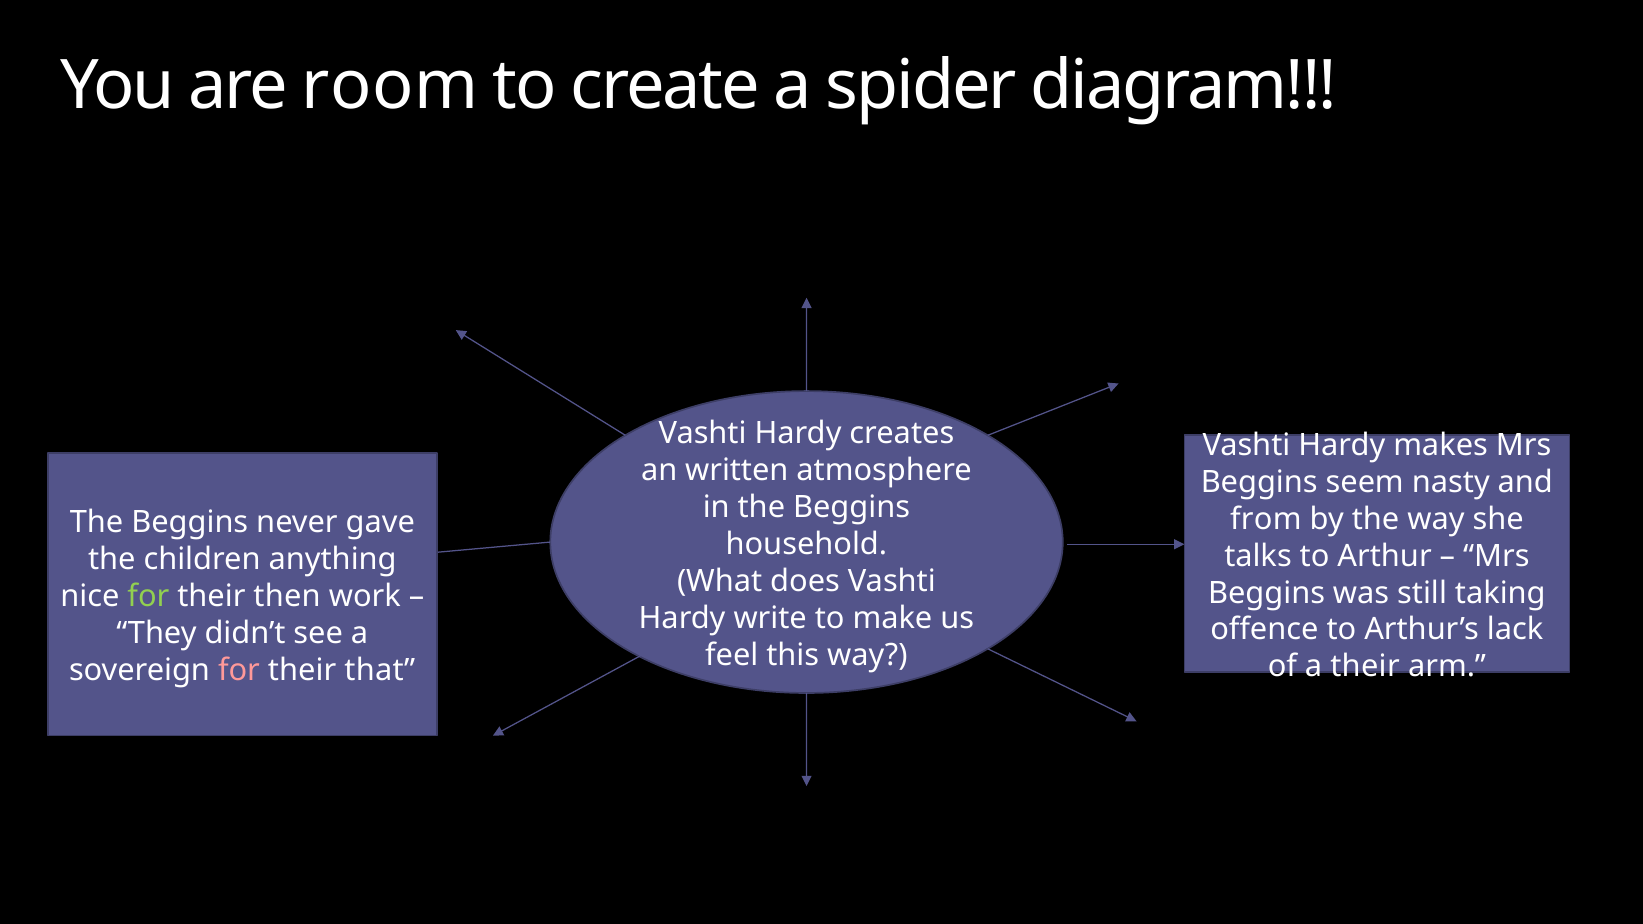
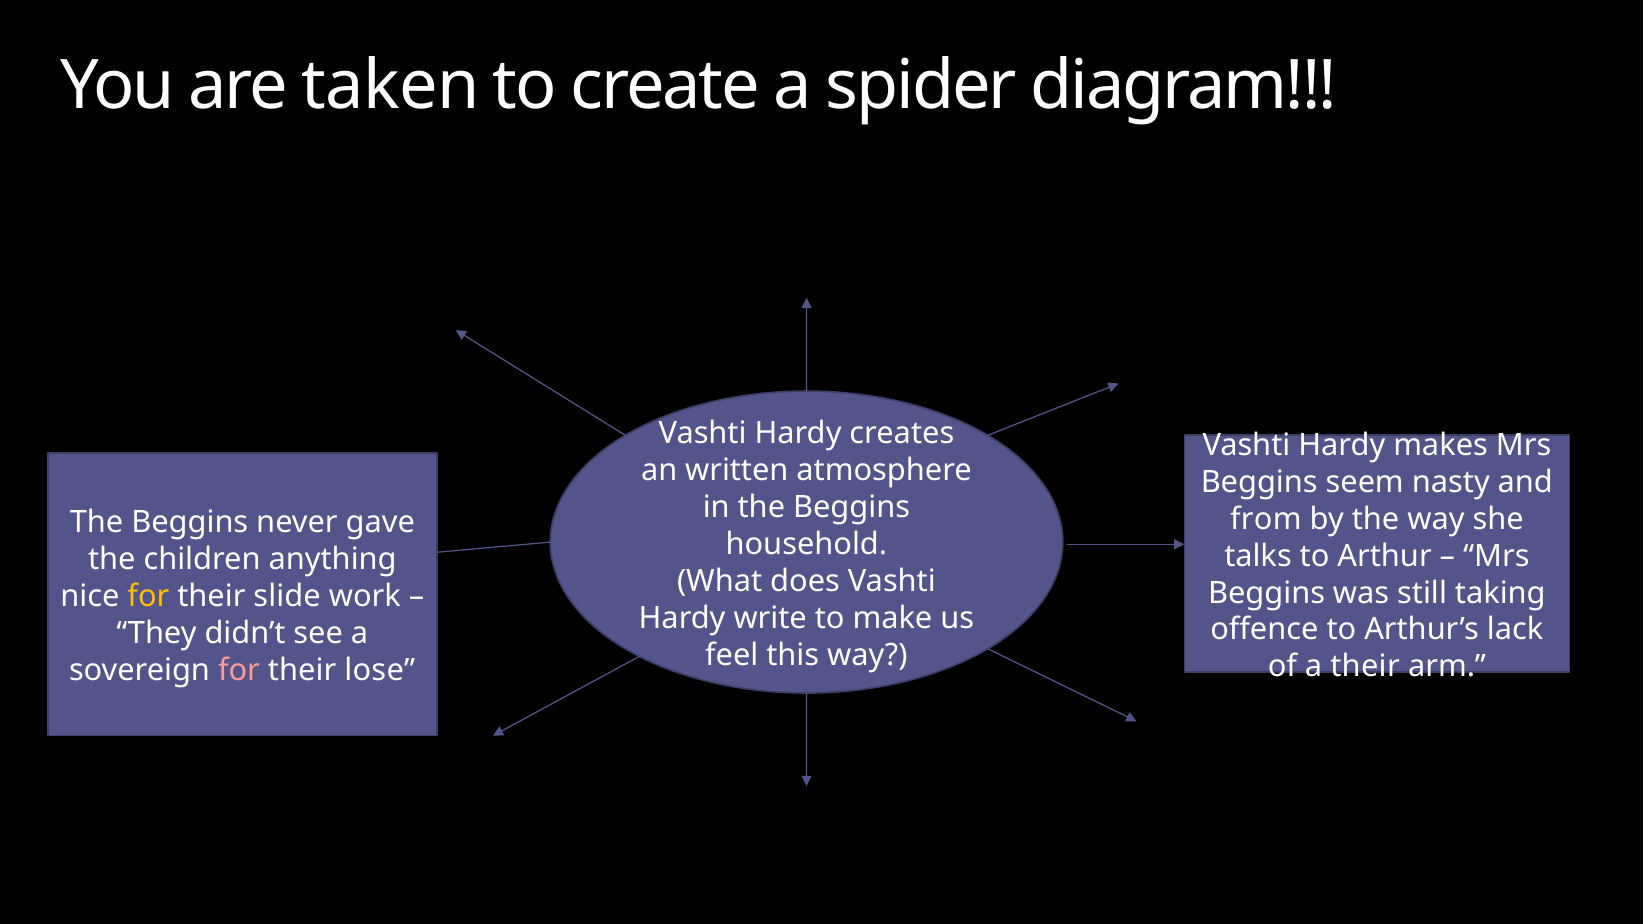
room: room -> taken
for at (148, 597) colour: light green -> yellow
then: then -> slide
that: that -> lose
